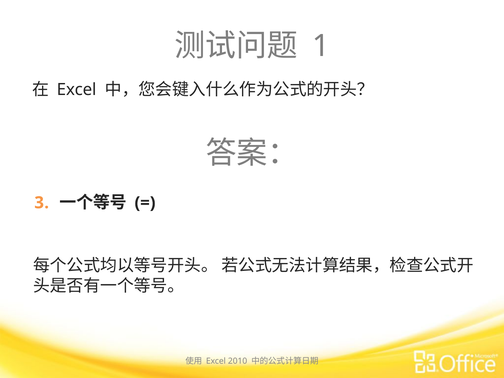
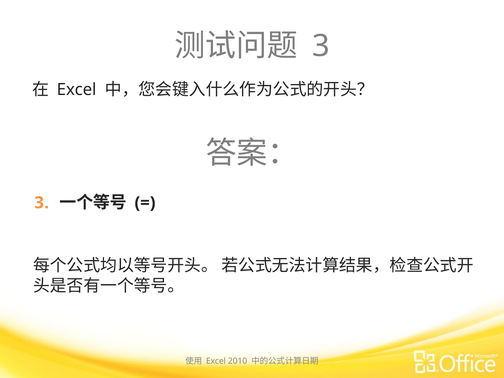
1 at (321, 46): 1 -> 3
